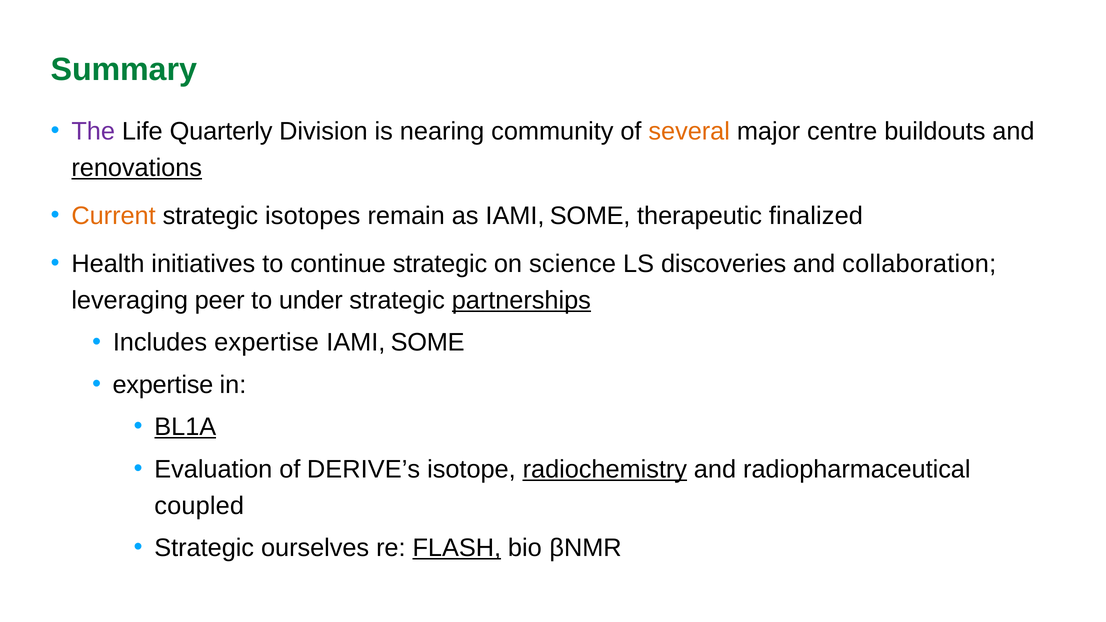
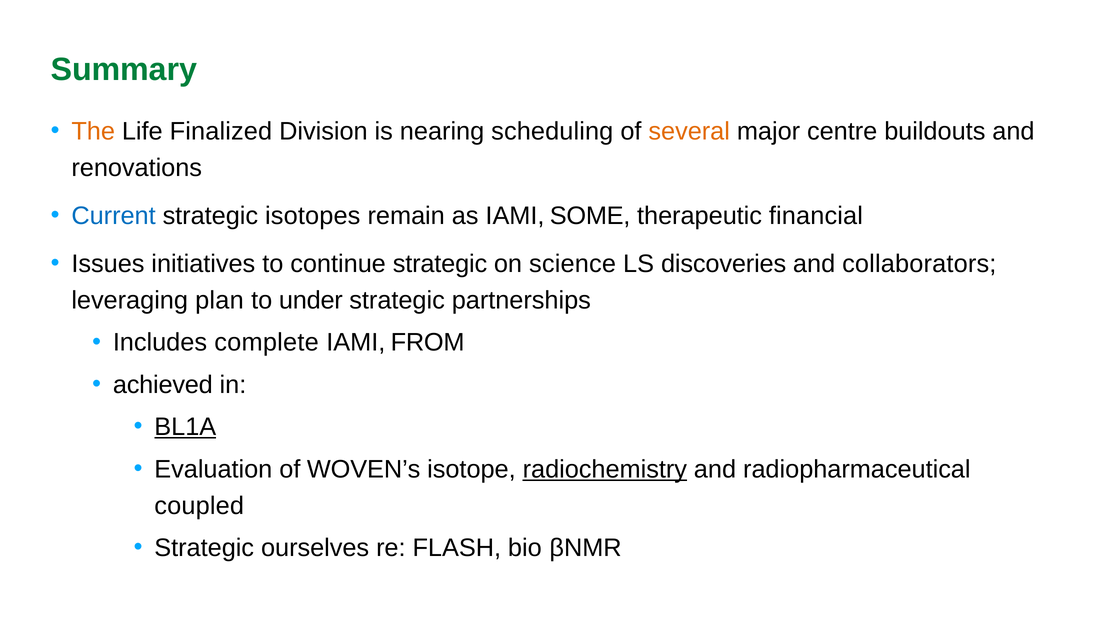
The colour: purple -> orange
Quarterly: Quarterly -> Finalized
community: community -> scheduling
renovations underline: present -> none
Current colour: orange -> blue
finalized: finalized -> financial
Health: Health -> Issues
collaboration: collaboration -> collaborators
peer: peer -> plan
partnerships underline: present -> none
Includes expertise: expertise -> complete
SOME at (428, 343): SOME -> FROM
expertise at (163, 385): expertise -> achieved
DERIVE’s: DERIVE’s -> WOVEN’s
FLASH underline: present -> none
